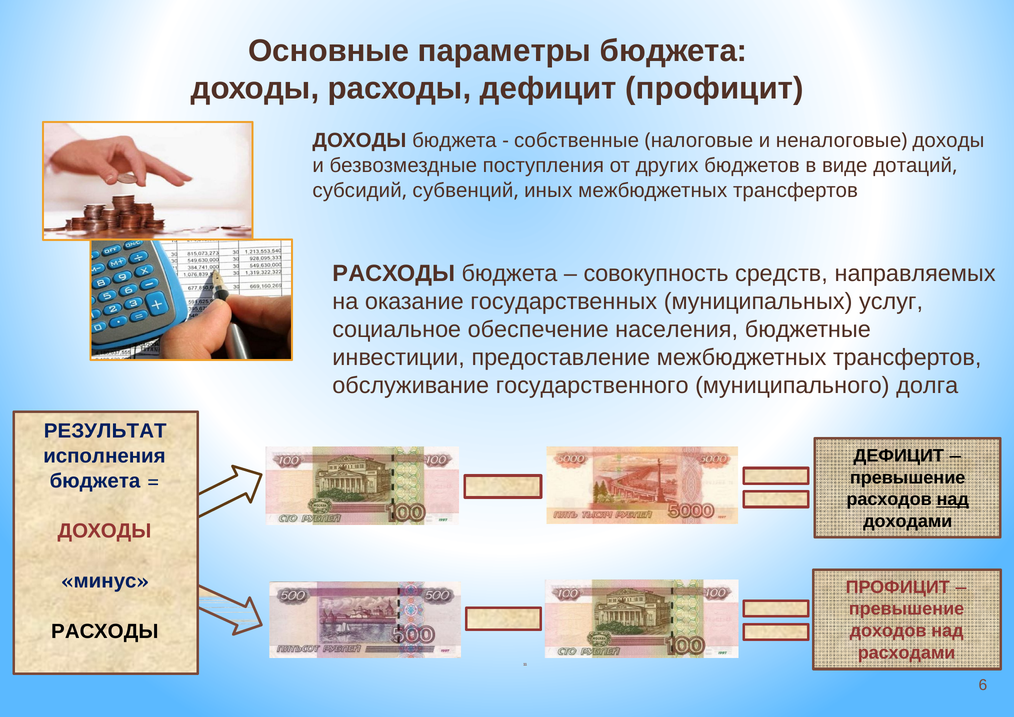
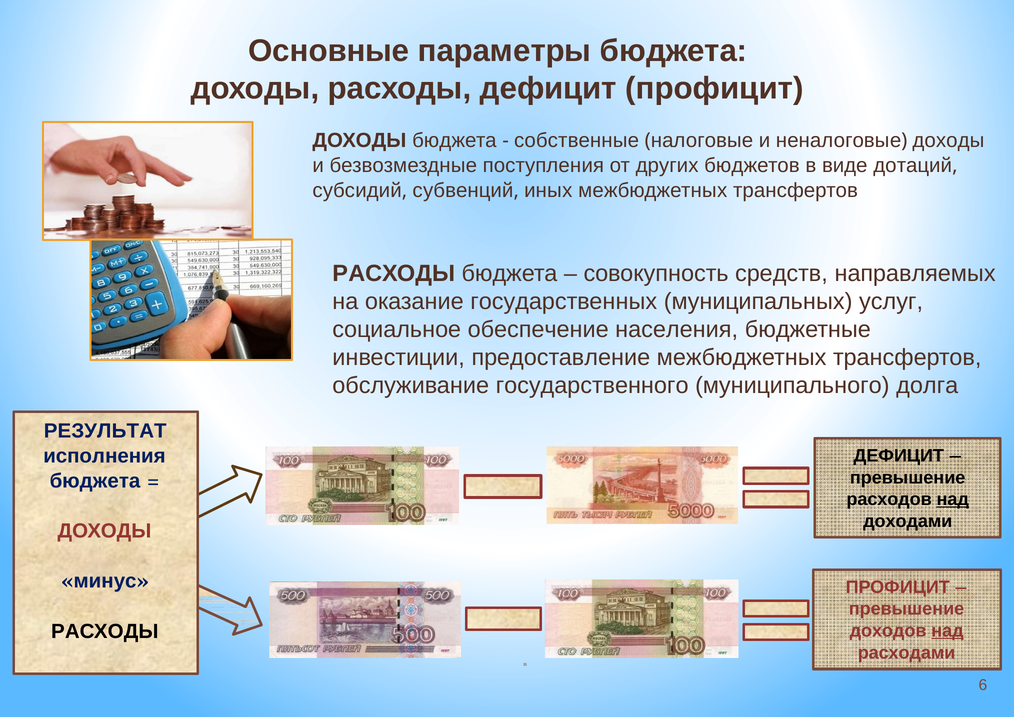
над at (947, 630) underline: none -> present
